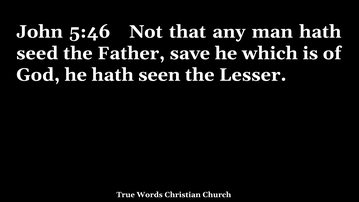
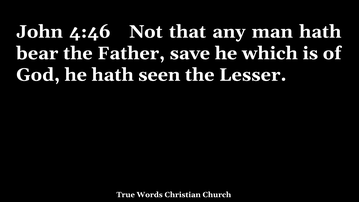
5:46: 5:46 -> 4:46
seed: seed -> bear
